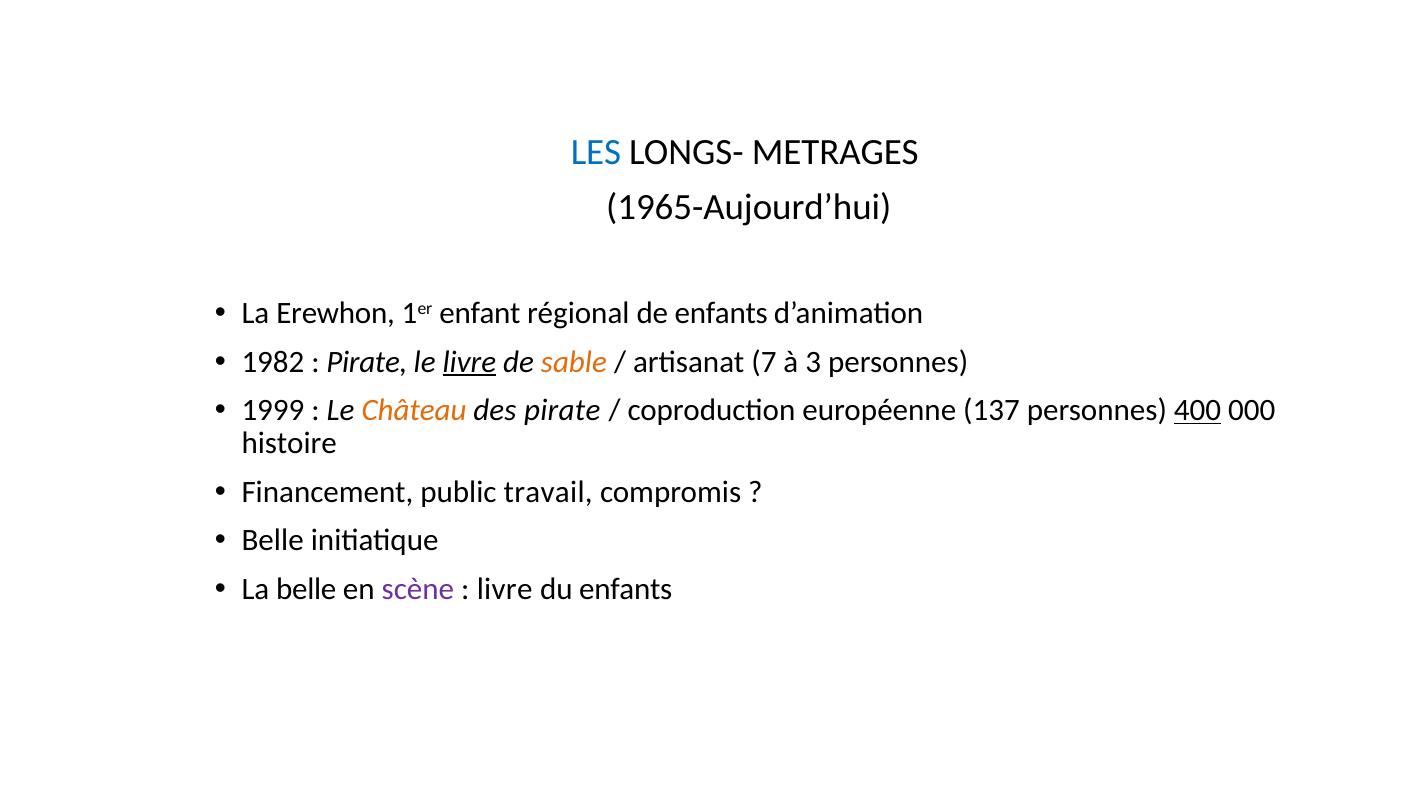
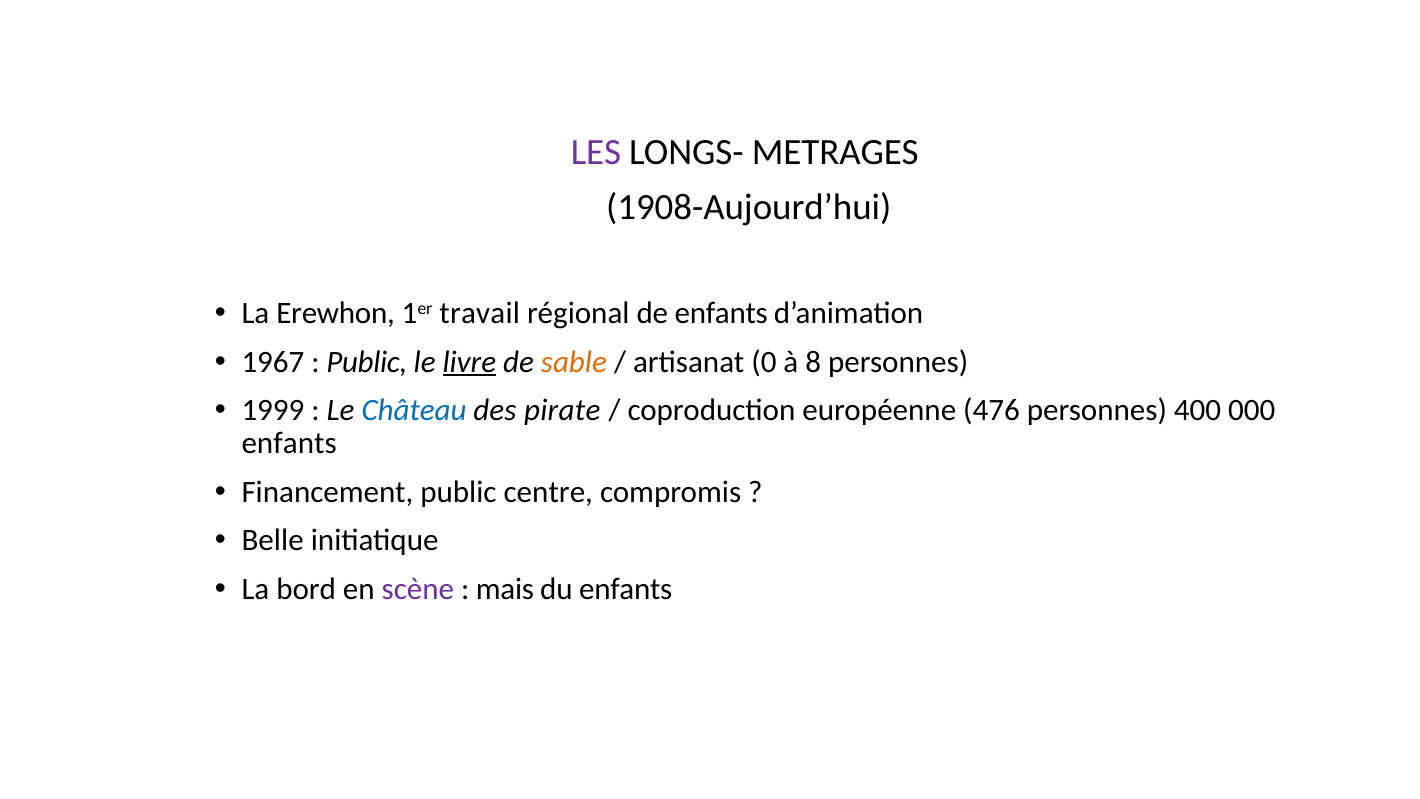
LES colour: blue -> purple
1965-Aujourd’hui: 1965-Aujourd’hui -> 1908-Aujourd’hui
enfant: enfant -> travail
1982: 1982 -> 1967
Pirate at (367, 362): Pirate -> Public
7: 7 -> 0
3: 3 -> 8
Château colour: orange -> blue
137: 137 -> 476
400 underline: present -> none
histoire at (289, 444): histoire -> enfants
travail: travail -> centre
La belle: belle -> bord
livre at (505, 589): livre -> mais
